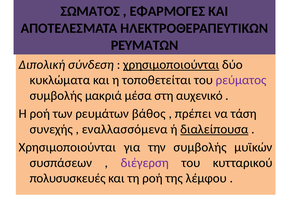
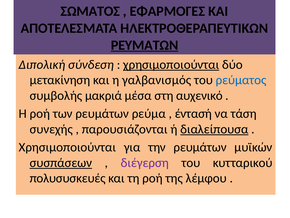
ΡΕΥΜΑΤΩΝ underline: none -> present
κυκλώματα: κυκλώματα -> μετακίνηση
τοποθετείται: τοποθετείται -> γαλβανισμός
ρεύματος colour: purple -> blue
βάθος: βάθος -> ρεύμα
πρέπει: πρέπει -> έντασή
εναλλασσόμενα: εναλλασσόμενα -> παρουσιάζονται
την συμβολής: συμβολής -> ρευμάτων
συσπάσεων underline: none -> present
